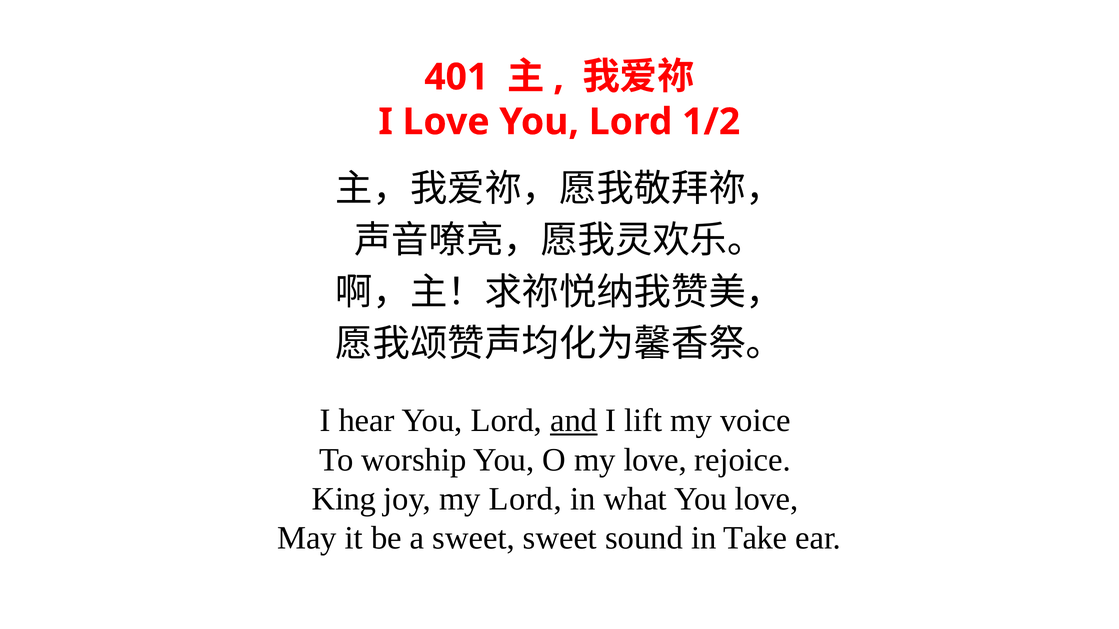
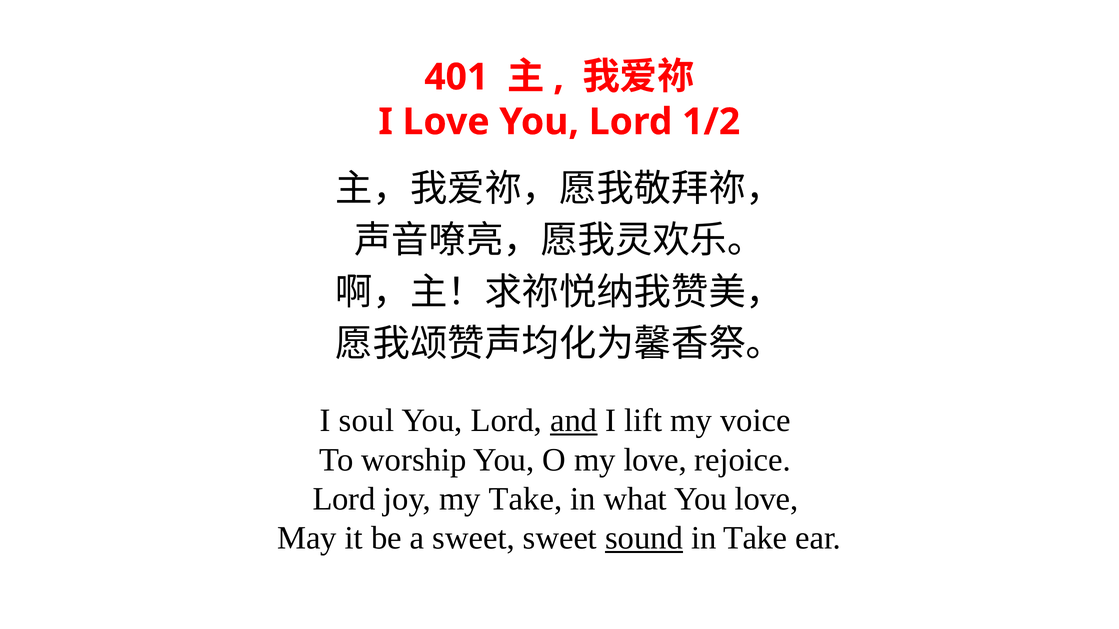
hear: hear -> soul
King at (344, 499): King -> Lord
my Lord: Lord -> Take
sound underline: none -> present
